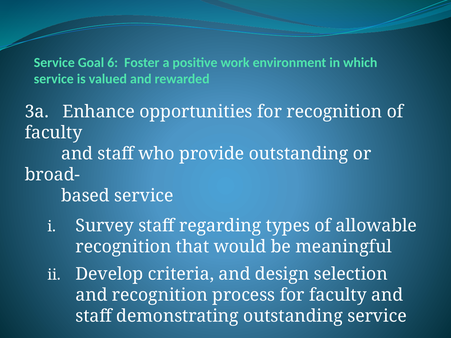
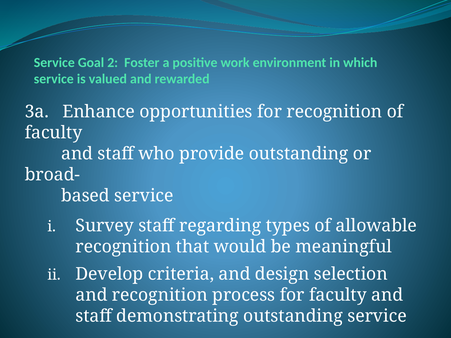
6: 6 -> 2
